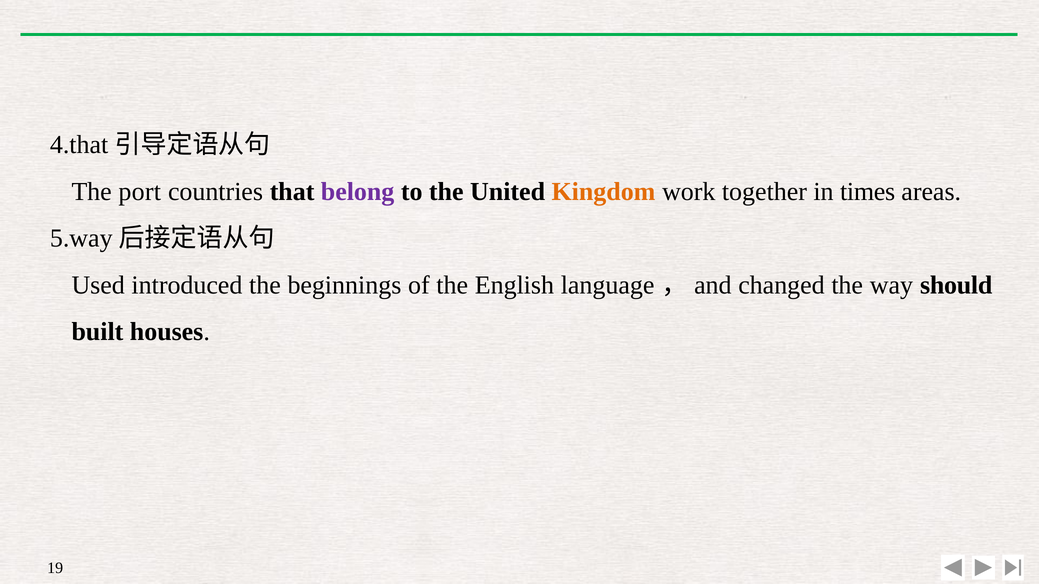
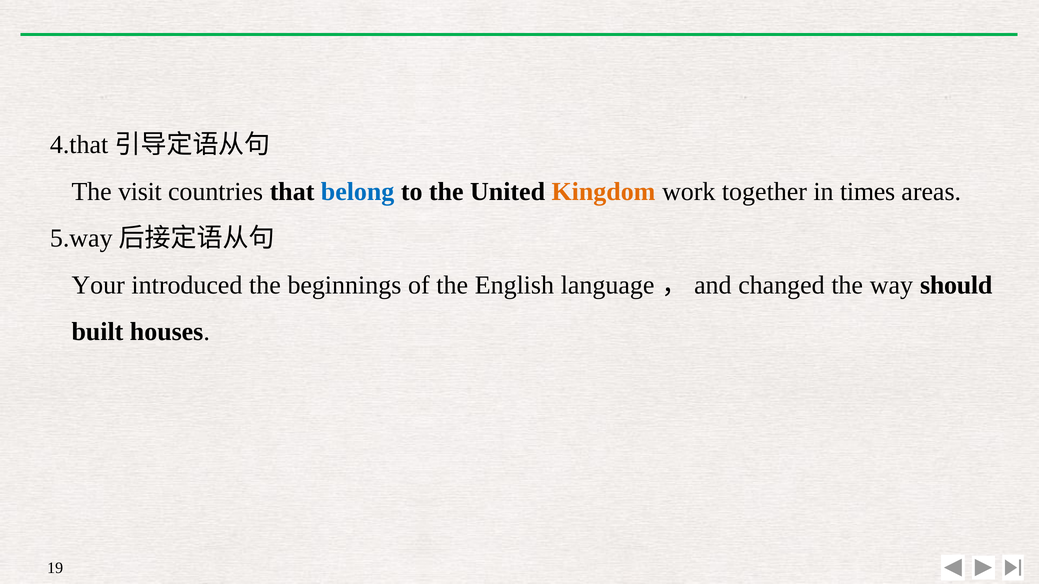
port: port -> visit
belong colour: purple -> blue
Used: Used -> Your
